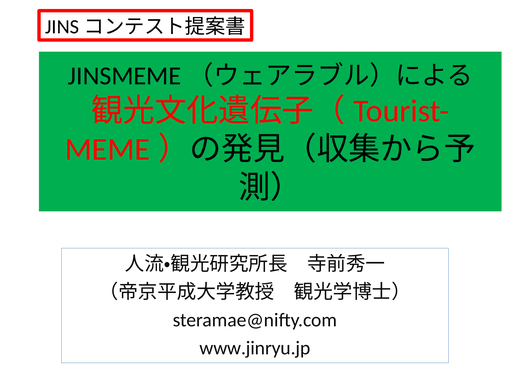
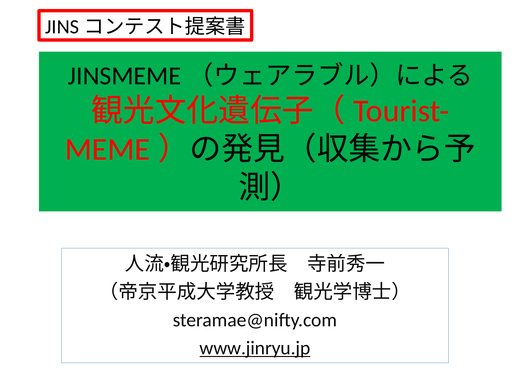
www.jinryu.jp underline: none -> present
